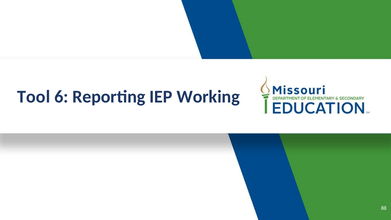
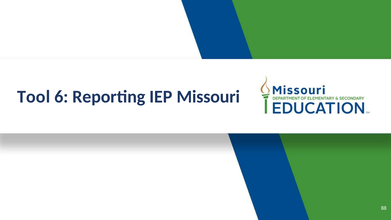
Working: Working -> Missouri
